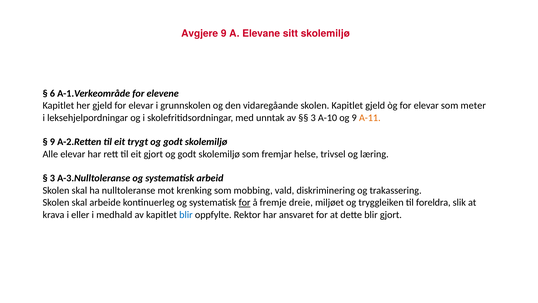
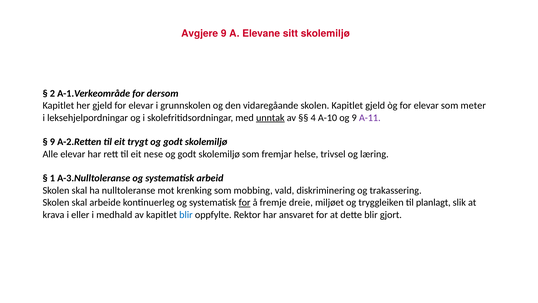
6: 6 -> 2
elevene: elevene -> dersom
unntak underline: none -> present
3 at (313, 118): 3 -> 4
A-11 colour: orange -> purple
eit gjort: gjort -> nese
3 at (52, 178): 3 -> 1
foreldra: foreldra -> planlagt
